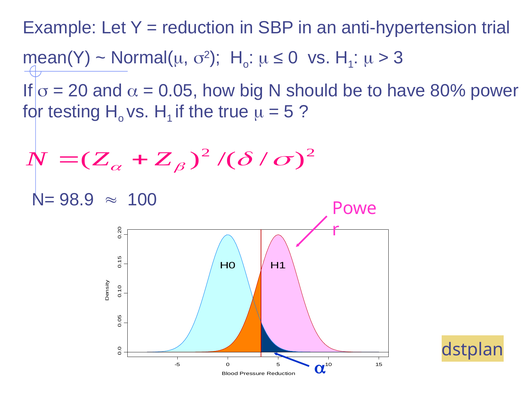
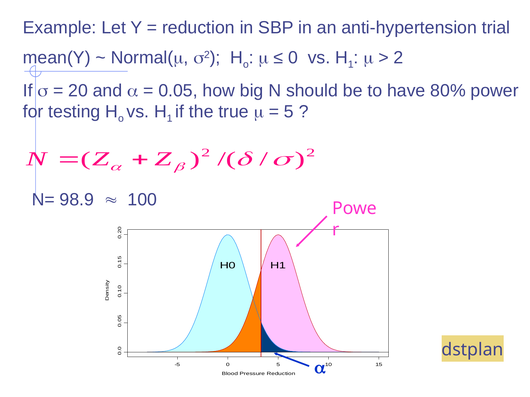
3 at (399, 58): 3 -> 2
